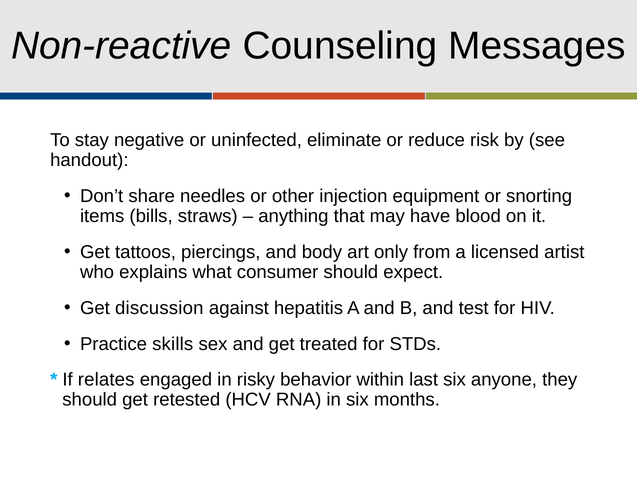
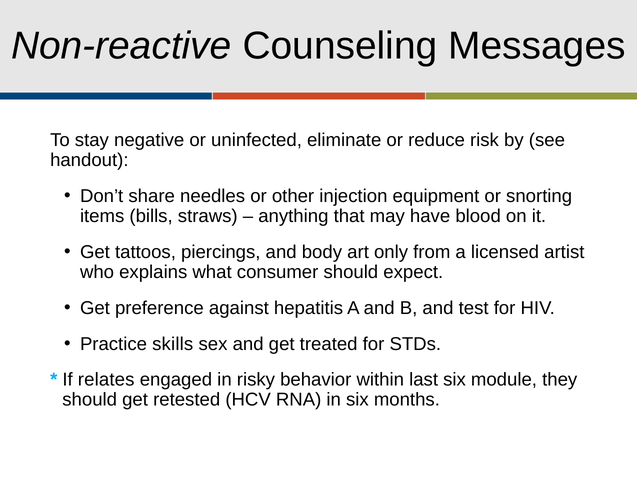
discussion: discussion -> preference
anyone: anyone -> module
